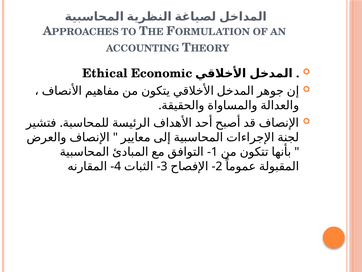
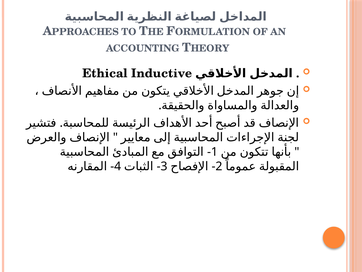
Economic: Economic -> Inductive
